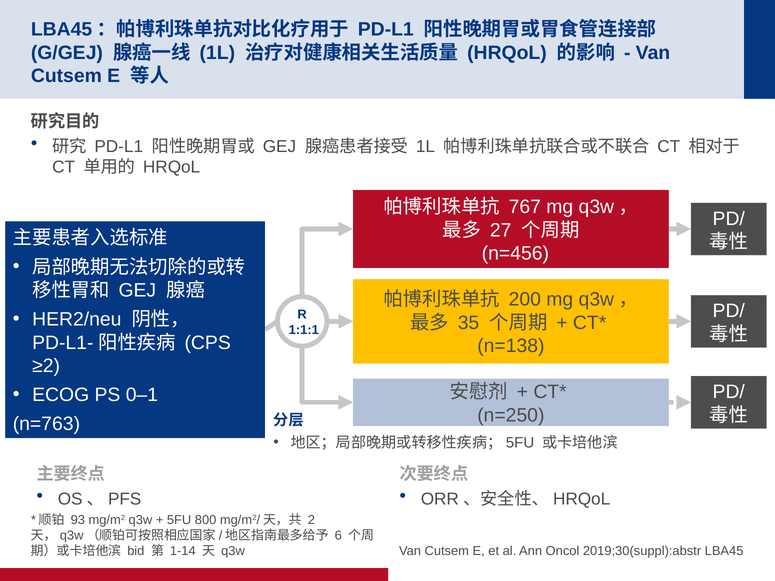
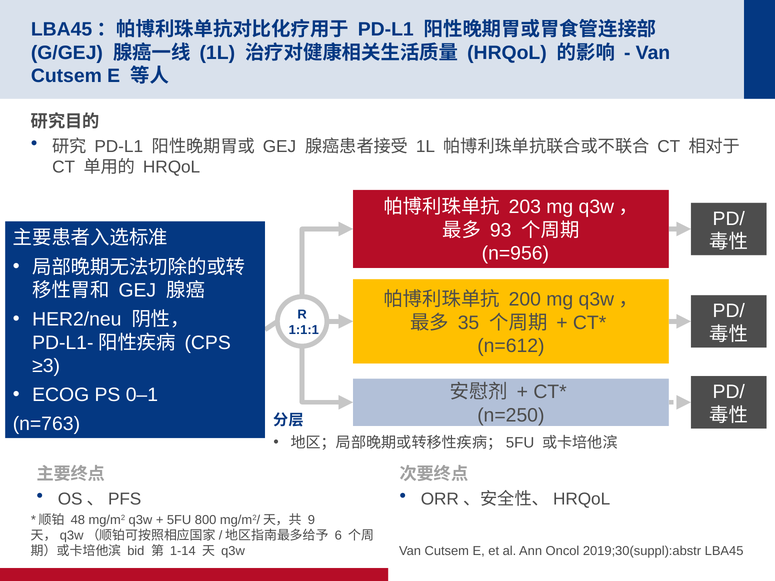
767: 767 -> 203
27: 27 -> 93
n=456: n=456 -> n=956
n=138: n=138 -> n=612
≥2: ≥2 -> ≥3
93: 93 -> 48
2: 2 -> 9
